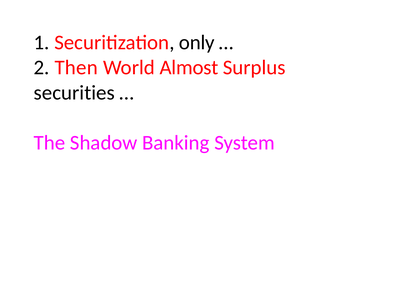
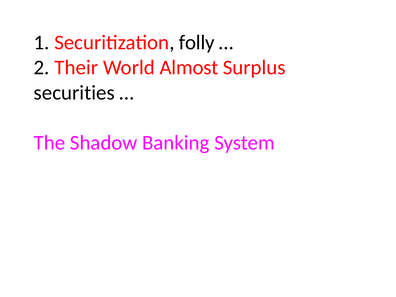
only: only -> folly
Then: Then -> Their
